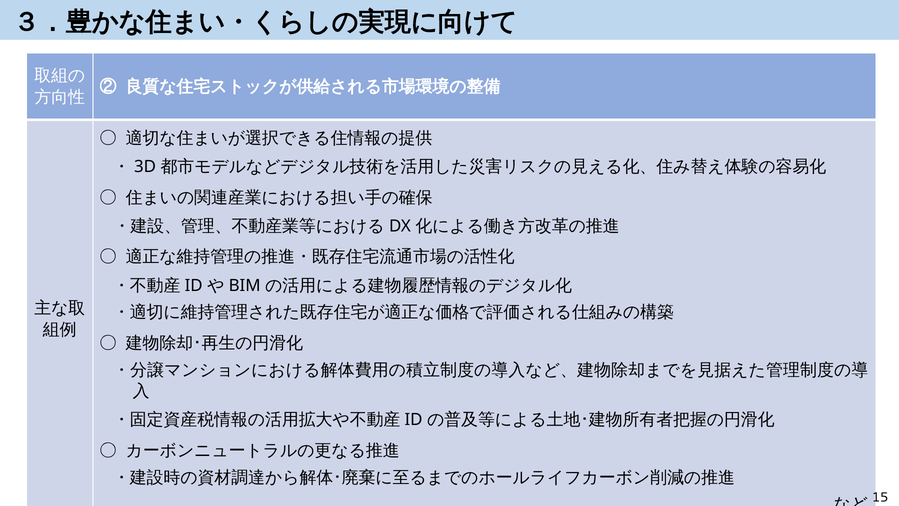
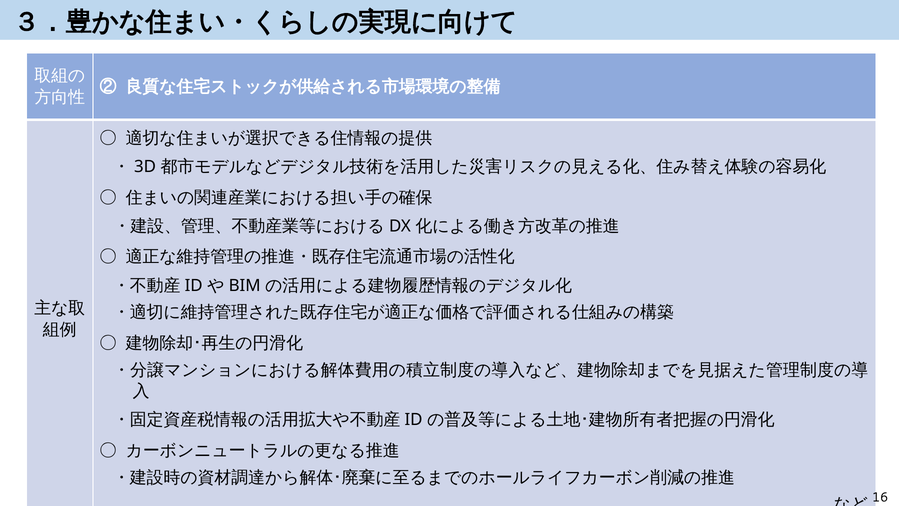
15: 15 -> 16
